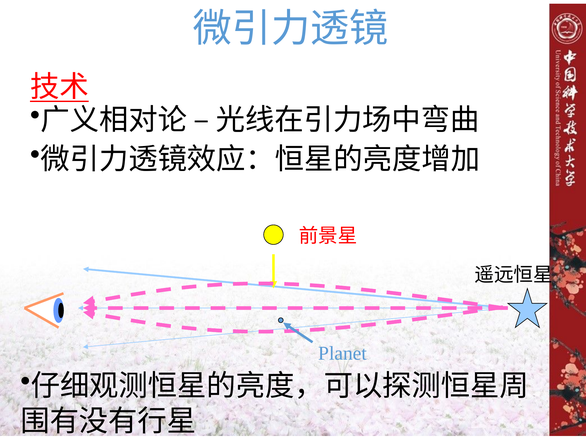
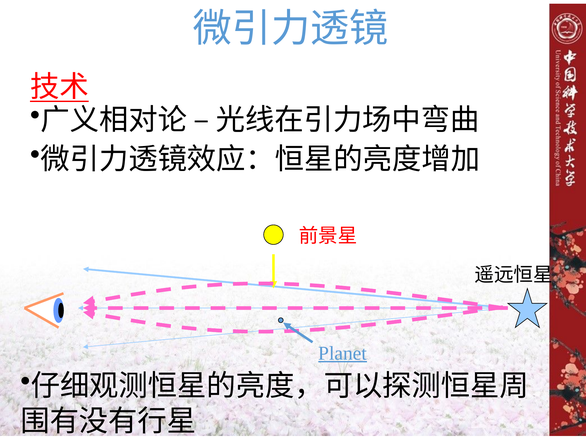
Planet underline: none -> present
